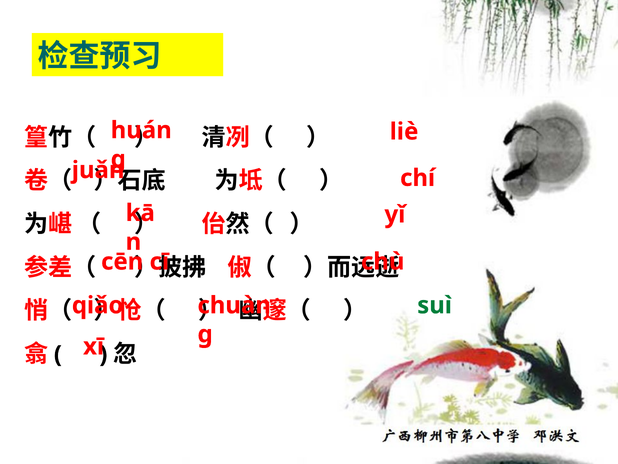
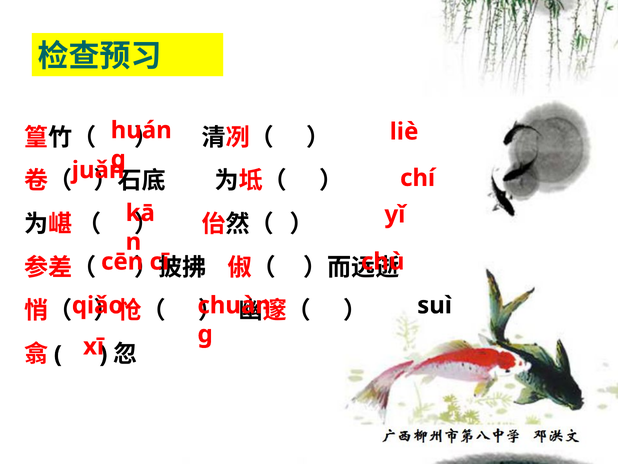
suì colour: green -> black
